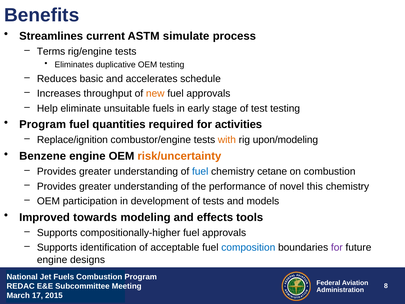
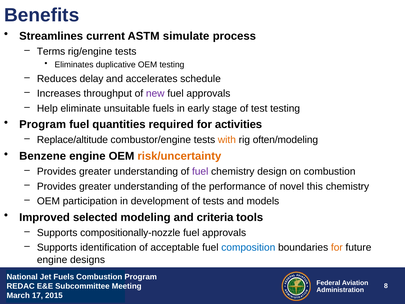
basic: basic -> delay
new colour: orange -> purple
Replace/ignition: Replace/ignition -> Replace/altitude
upon/modeling: upon/modeling -> often/modeling
fuel at (200, 171) colour: blue -> purple
cetane: cetane -> design
towards: towards -> selected
effects: effects -> criteria
compositionally-higher: compositionally-higher -> compositionally-nozzle
for at (337, 247) colour: purple -> orange
